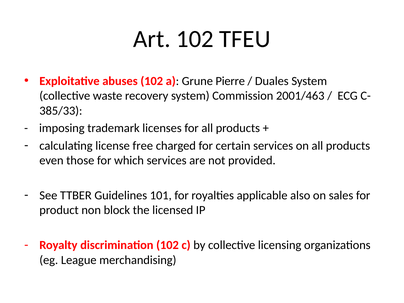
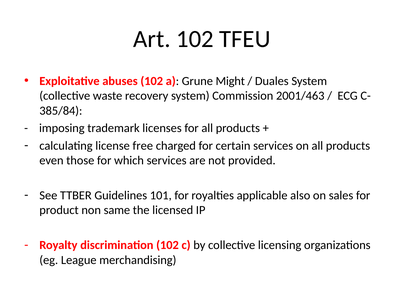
Pierre: Pierre -> Might
385/33: 385/33 -> 385/84
block: block -> same
